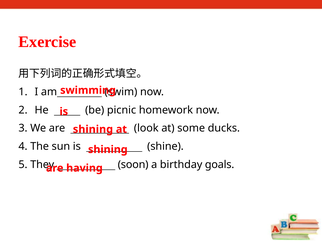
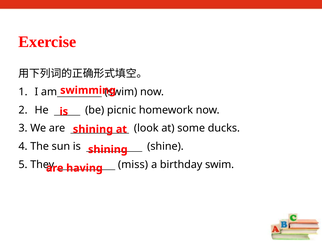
soon: soon -> miss
birthday goals: goals -> swim
